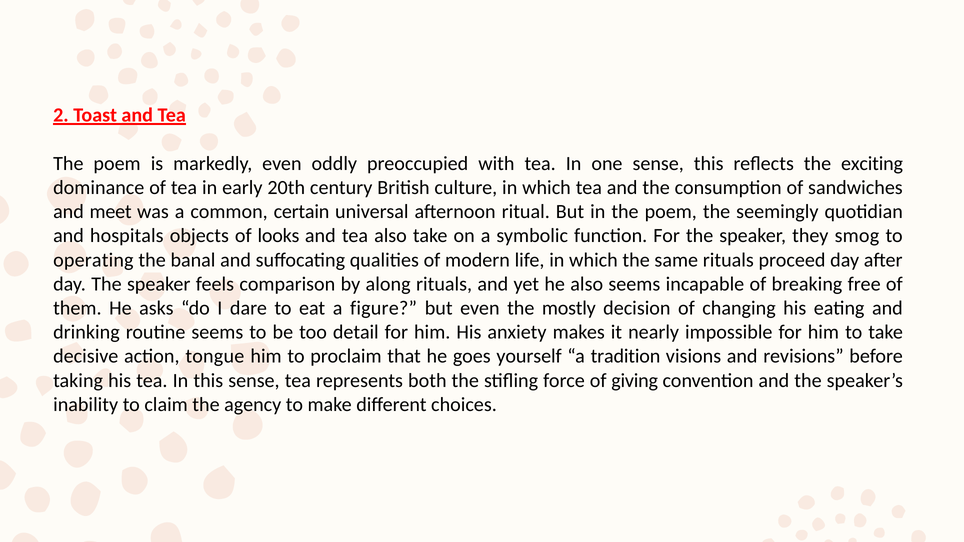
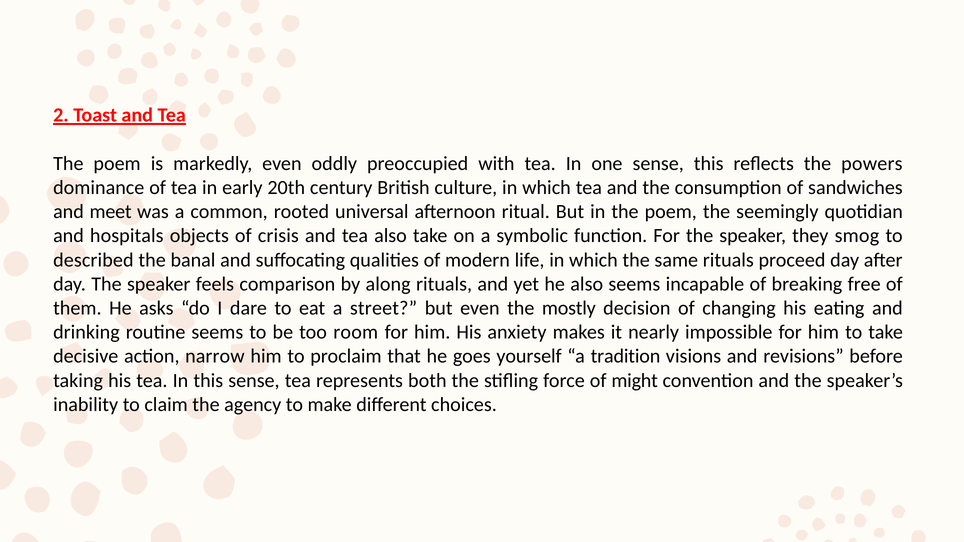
exciting: exciting -> powers
certain: certain -> rooted
looks: looks -> crisis
operating: operating -> described
figure: figure -> street
detail: detail -> room
tongue: tongue -> narrow
giving: giving -> might
